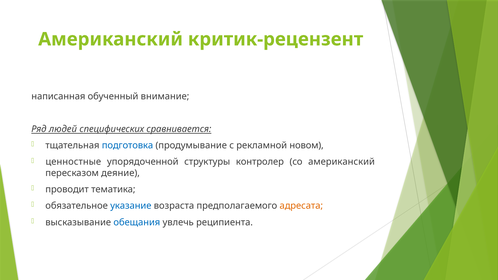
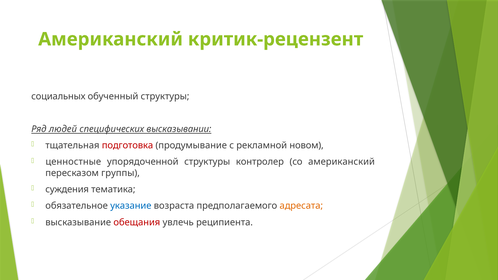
написанная: написанная -> социальных
обученный внимание: внимание -> структуры
сравнивается: сравнивается -> высказывании
подготовка colour: blue -> red
деяние: деяние -> группы
проводит: проводит -> суждения
обещания colour: blue -> red
